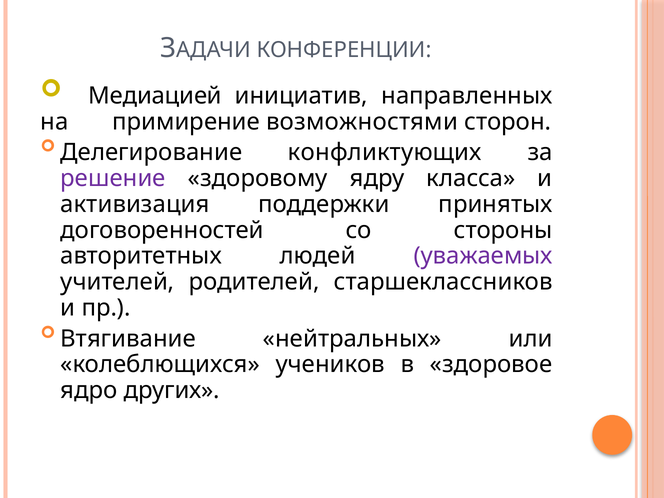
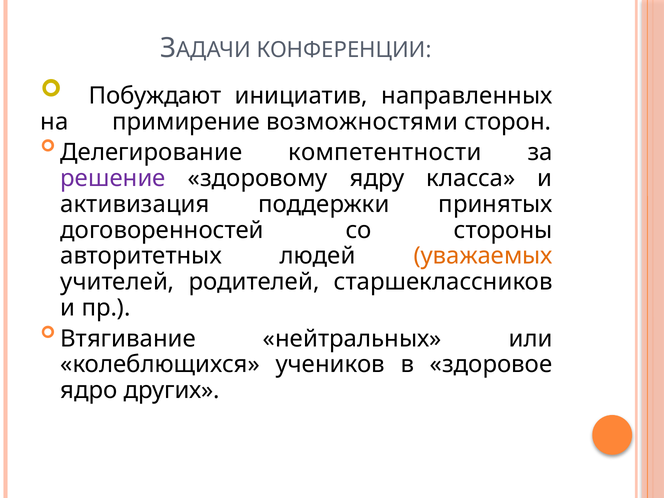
Медиацией: Медиацией -> Побуждают
конфликтующих: конфликтующих -> компетентности
уважаемых colour: purple -> orange
